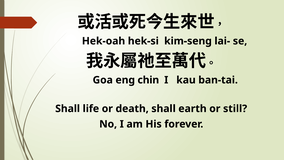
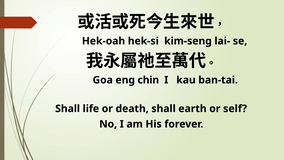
still: still -> self
